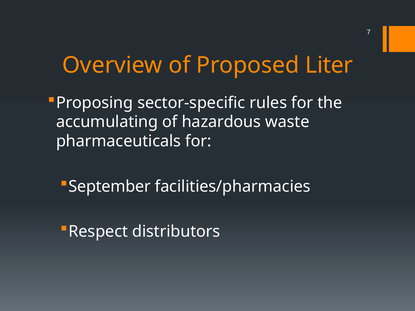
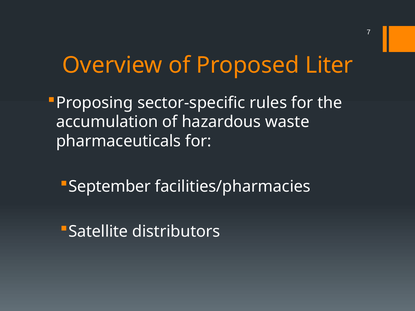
accumulating: accumulating -> accumulation
Respect: Respect -> Satellite
